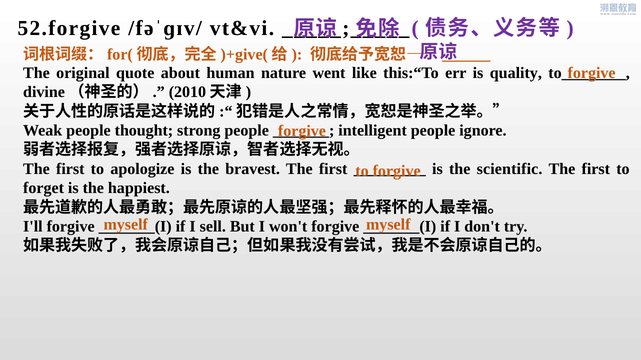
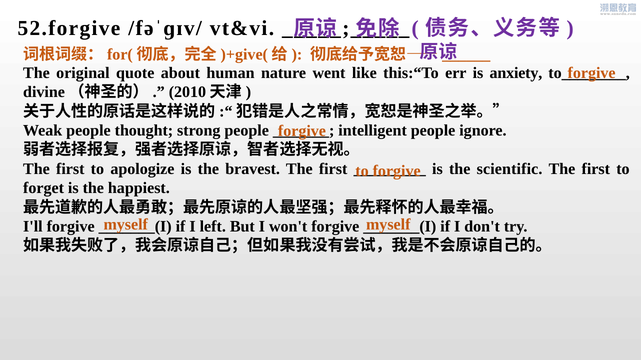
quality: quality -> anxiety
sell: sell -> left
